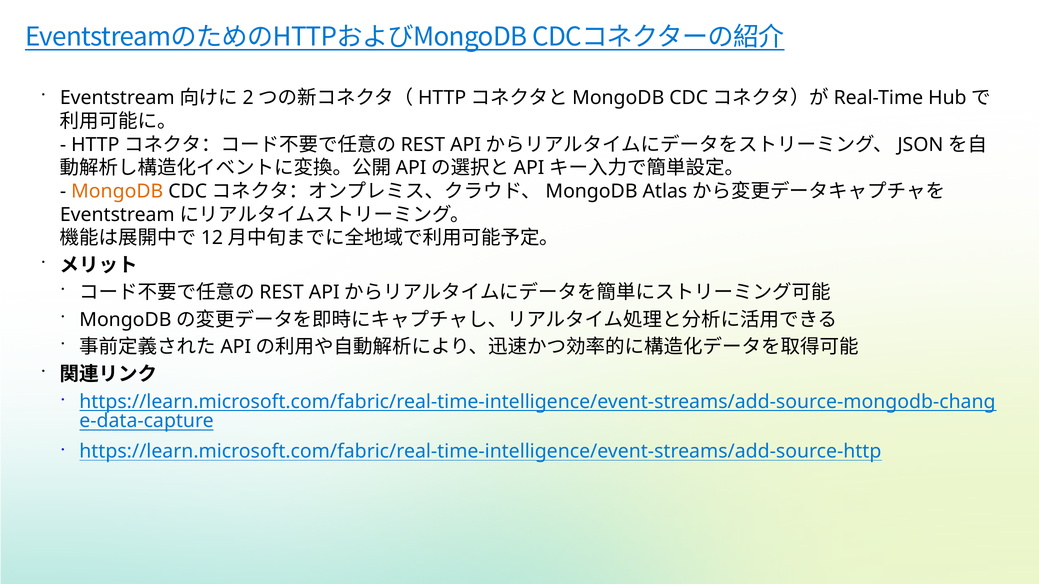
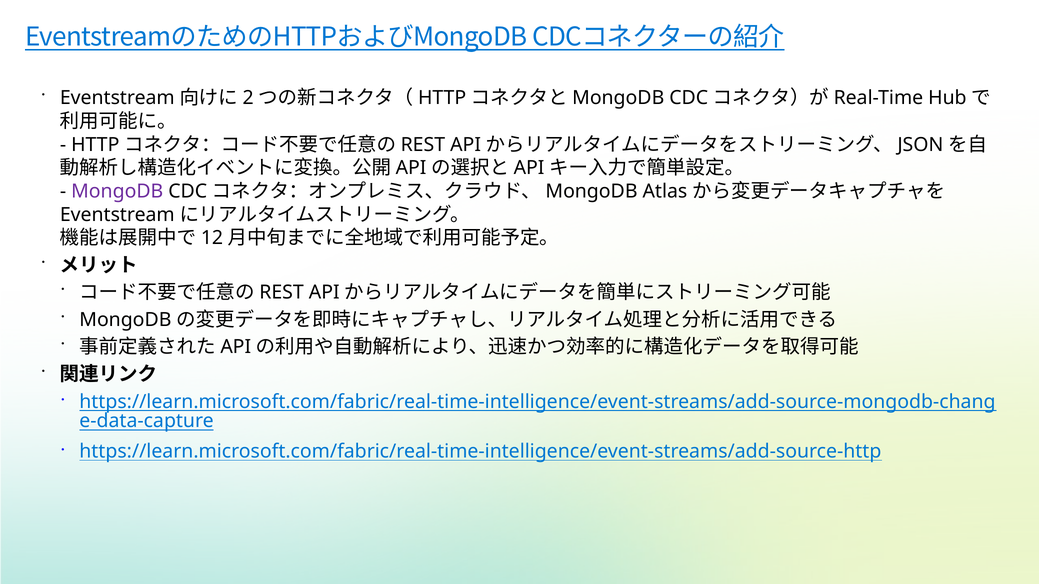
MongoDB colour: orange -> purple
